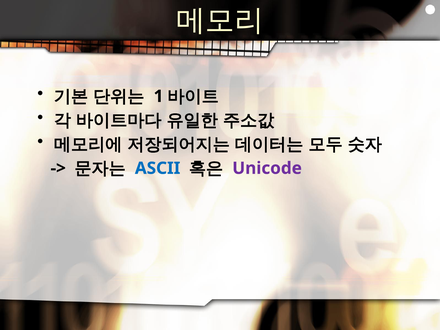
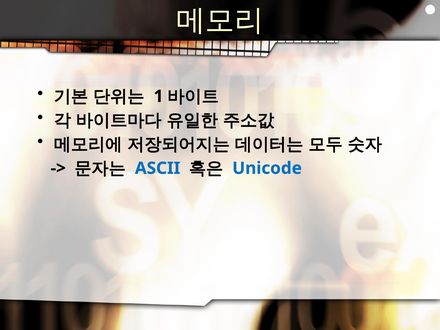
Unicode colour: purple -> blue
